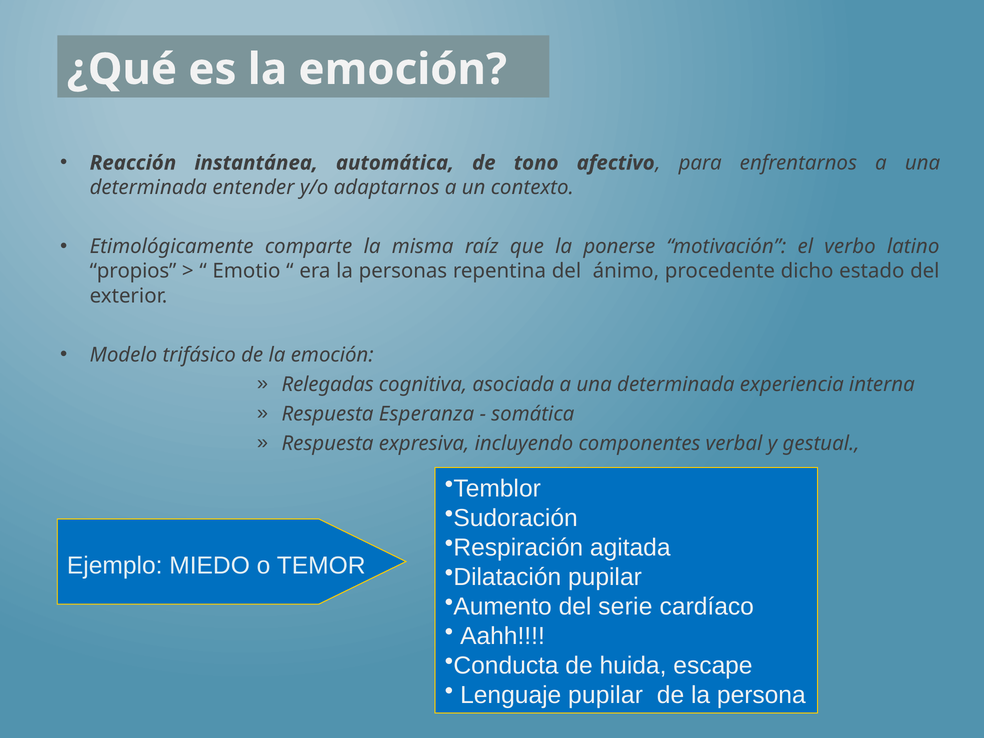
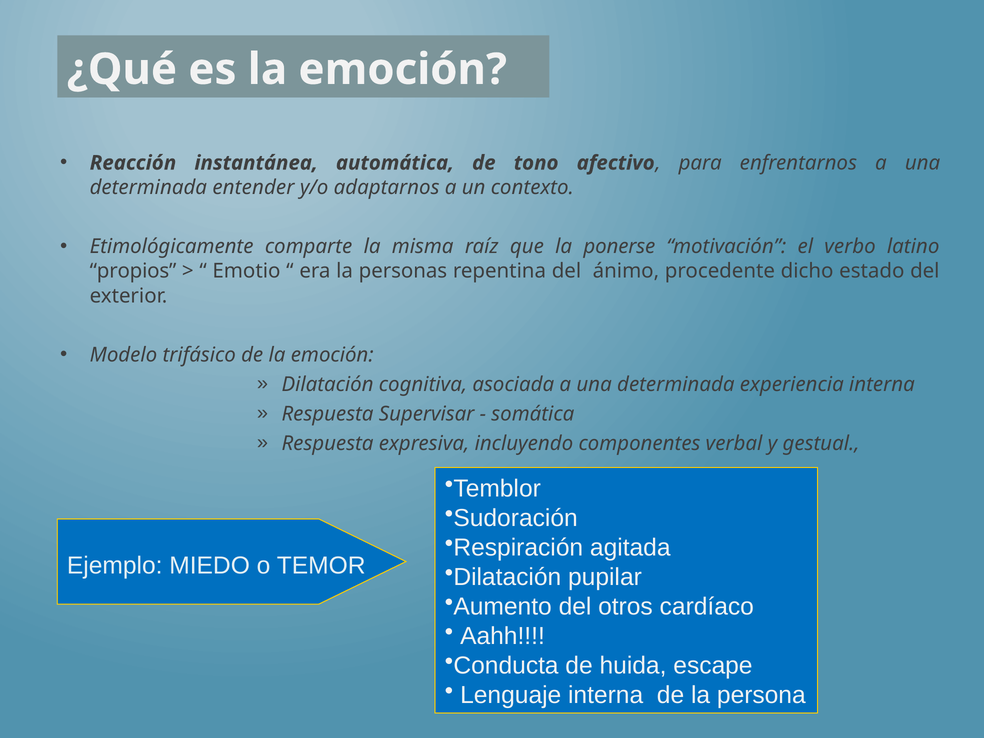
Relegadas at (328, 384): Relegadas -> Dilatación
Esperanza: Esperanza -> Supervisar
serie: serie -> otros
Lenguaje pupilar: pupilar -> interna
